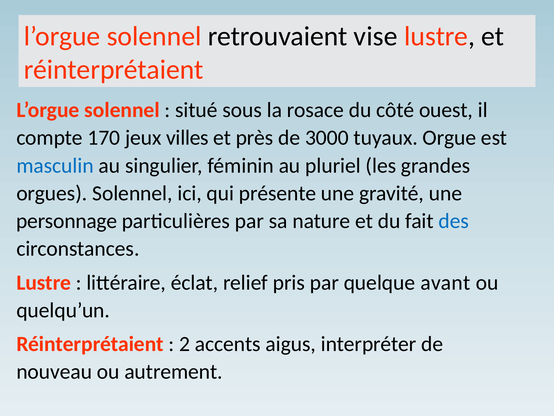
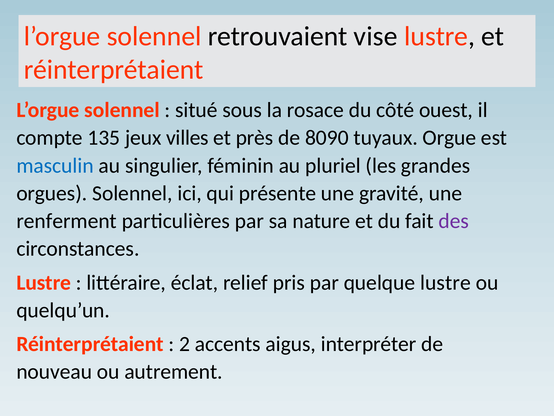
170: 170 -> 135
3000: 3000 -> 8090
personnage: personnage -> renferment
des colour: blue -> purple
quelque avant: avant -> lustre
